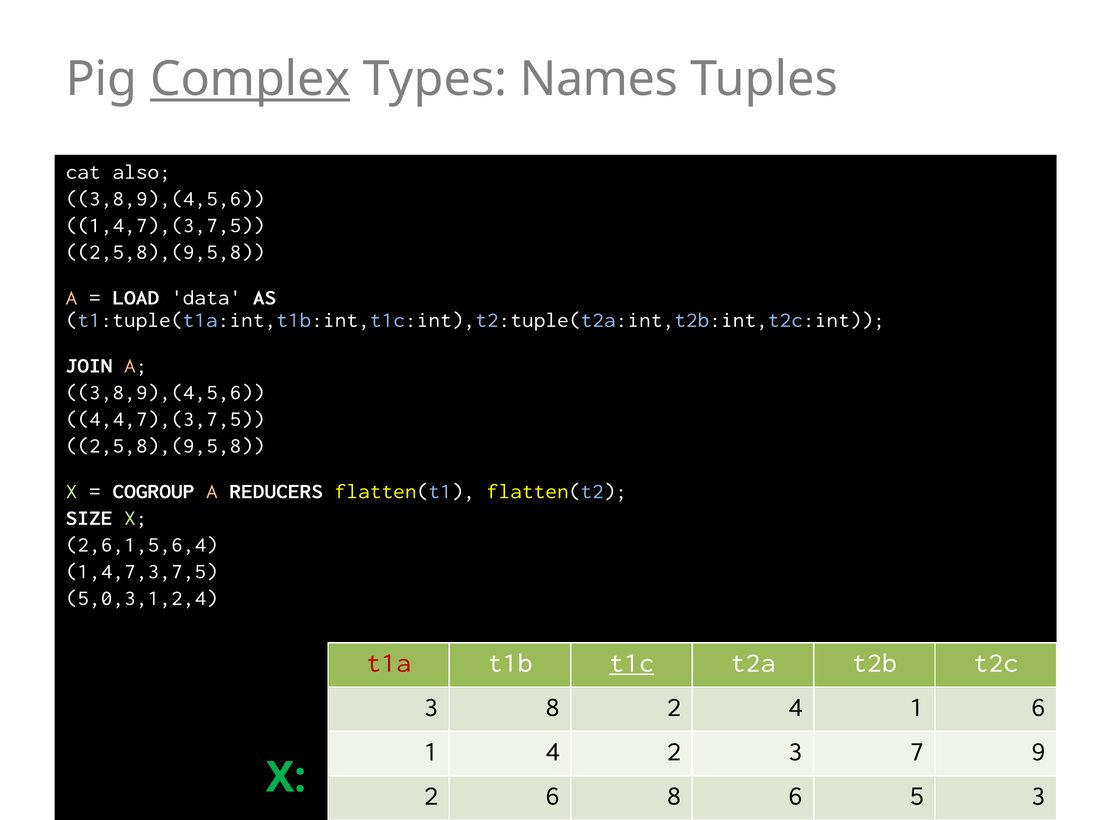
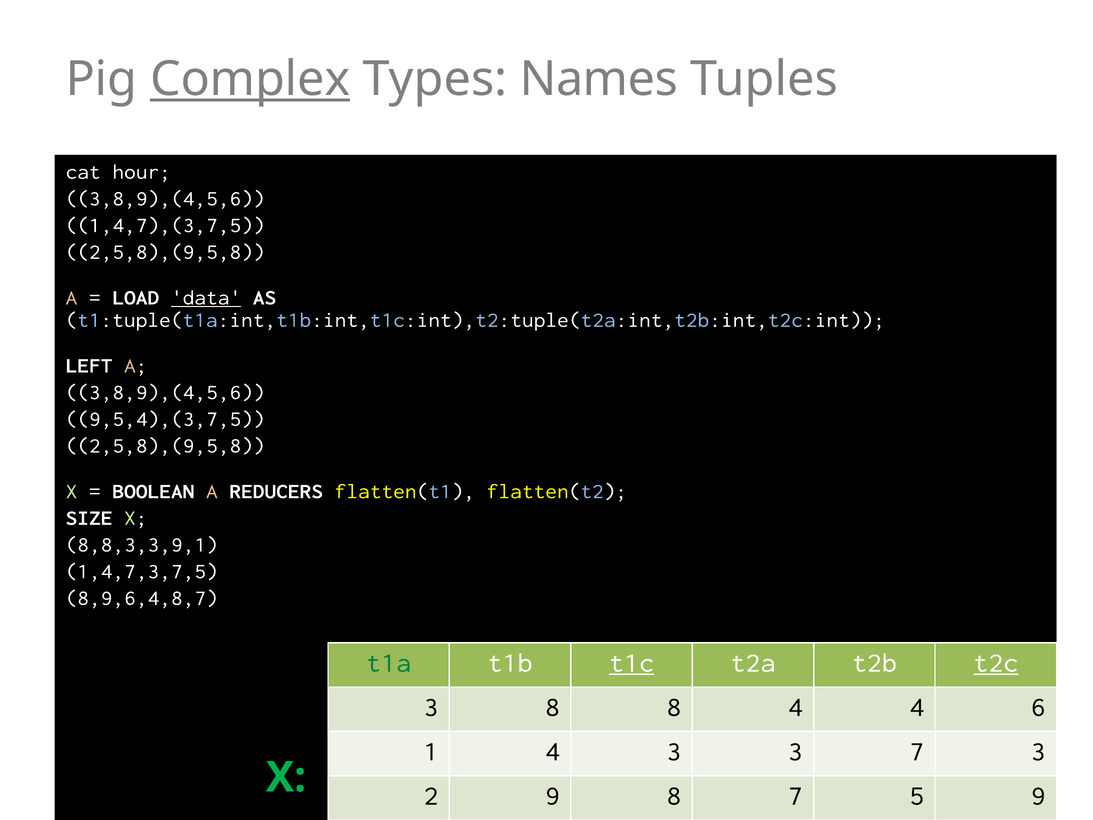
also: also -> hour
data underline: none -> present
JOIN: JOIN -> LEFT
4,4,7),(3,7,5: 4,4,7),(3,7,5 -> 9,5,4),(3,7,5
COGROUP: COGROUP -> BOOLEAN
2,6,1,5,6,4: 2,6,1,5,6,4 -> 8,8,3,3,9,1
5,0,3,1,2,4: 5,0,3,1,2,4 -> 8,9,6,4,8,7
t1a colour: red -> green
t2c underline: none -> present
8 2: 2 -> 8
4 1: 1 -> 4
4 2: 2 -> 3
7 9: 9 -> 3
2 6: 6 -> 9
8 6: 6 -> 7
5 3: 3 -> 9
